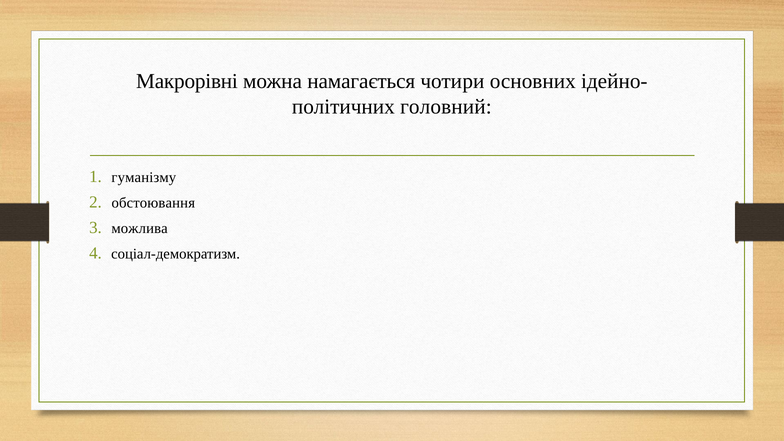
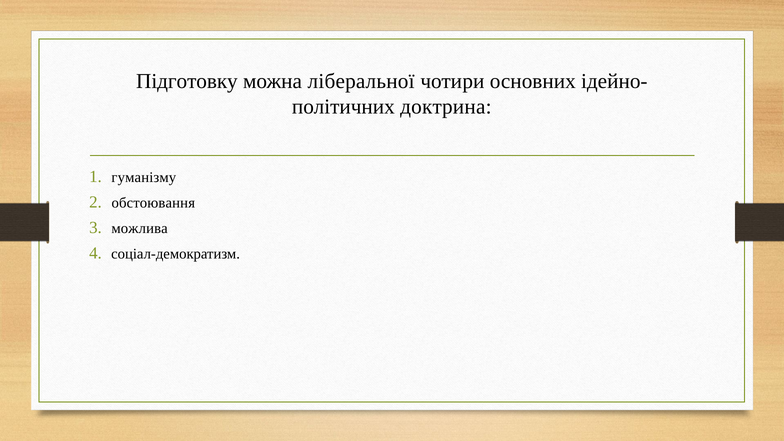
Макрорівні: Макрорівні -> Підготовку
намагається: намагається -> ліберальної
головний: головний -> доктрина
